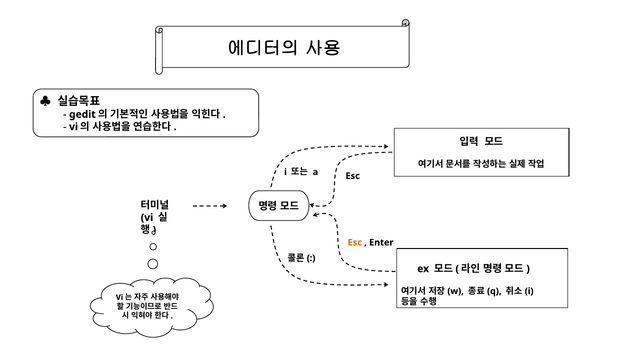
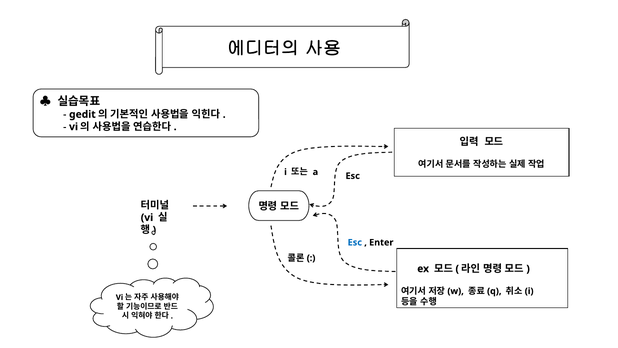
Esc at (355, 242) colour: orange -> blue
